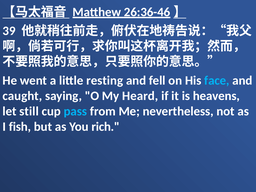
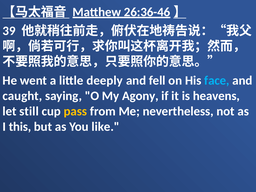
resting: resting -> deeply
Heard: Heard -> Agony
pass colour: light blue -> yellow
fish: fish -> this
rich: rich -> like
